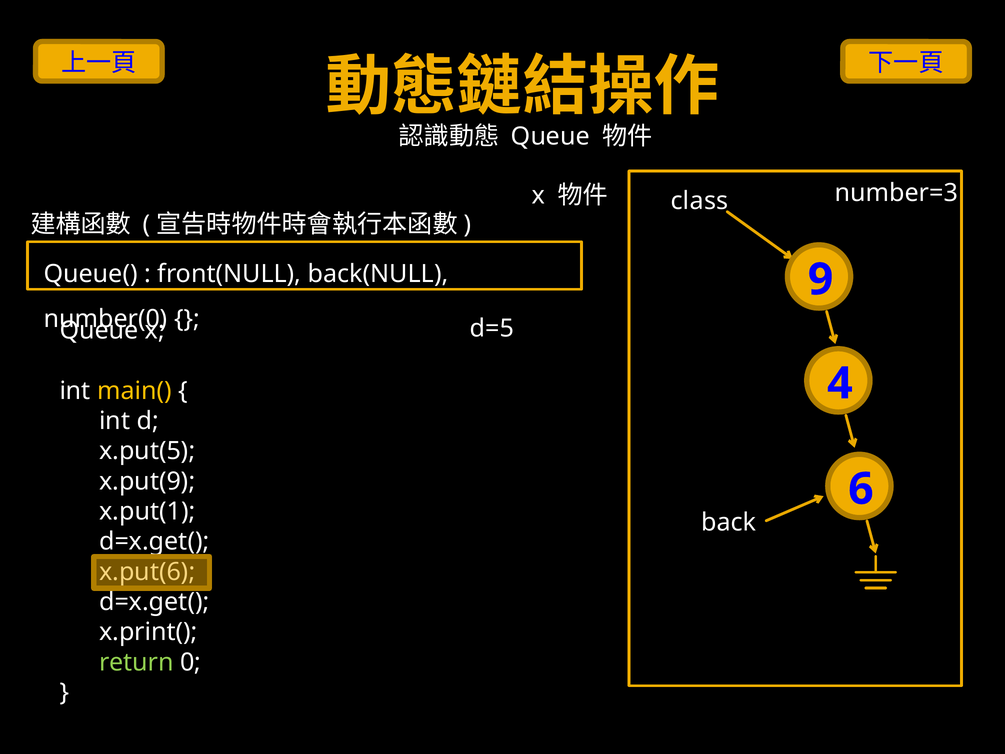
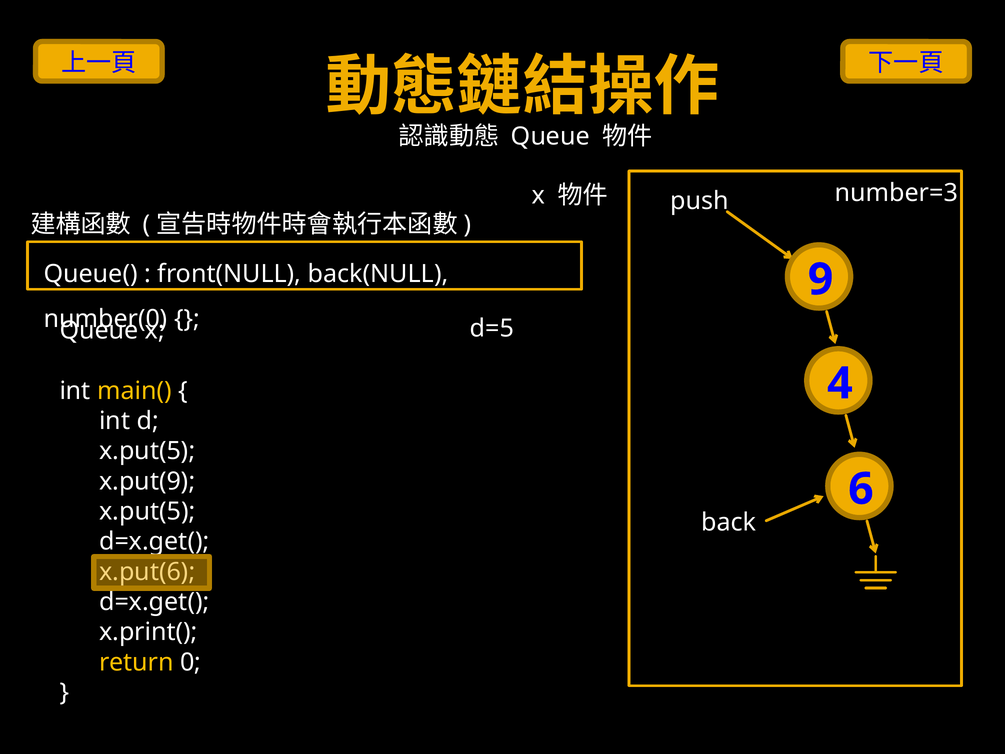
class: class -> push
x.put(1 at (147, 511): x.put(1 -> x.put(5
return colour: light green -> yellow
